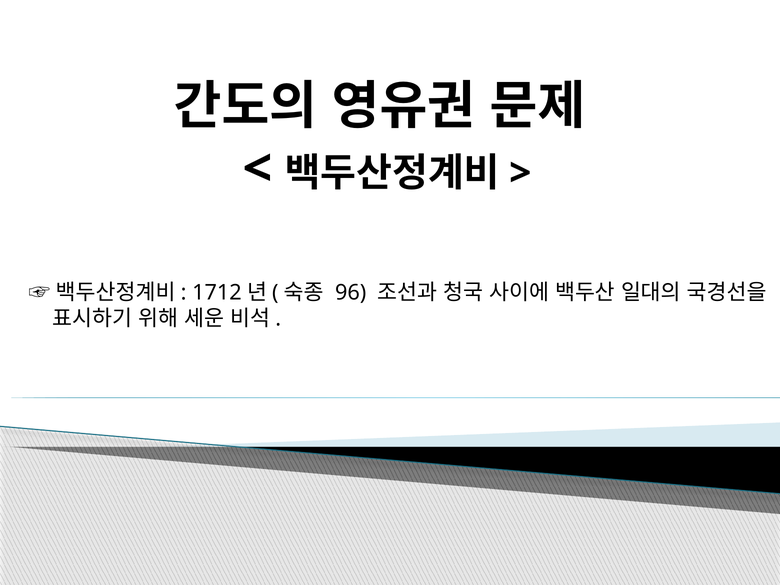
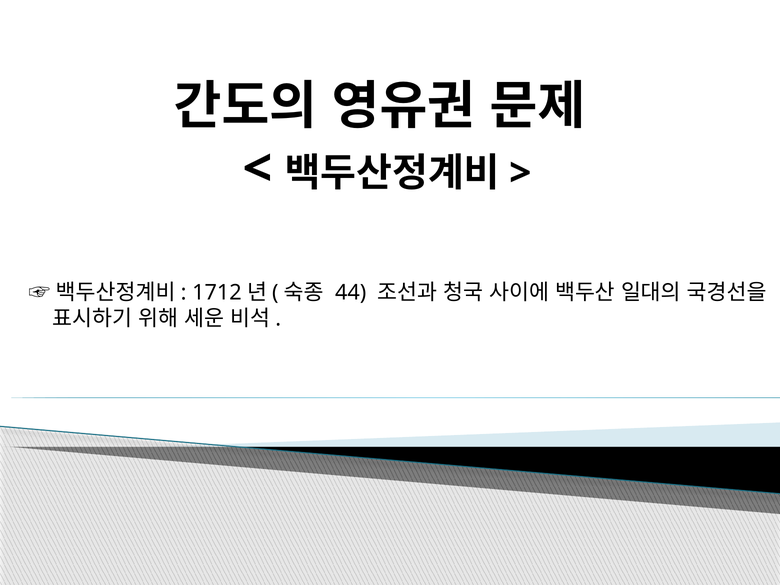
96: 96 -> 44
